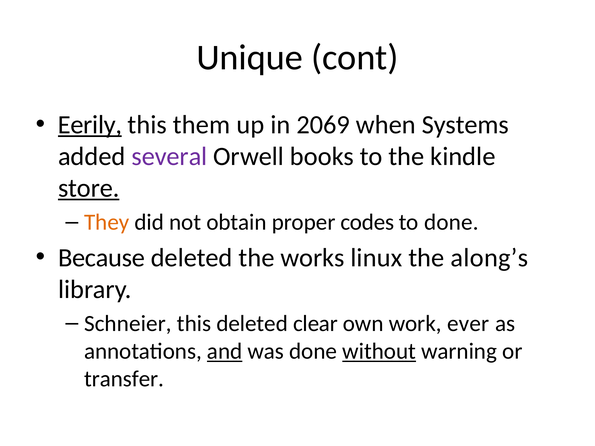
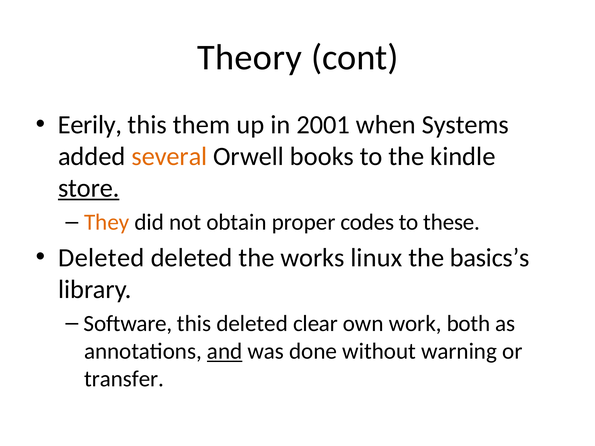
Unique: Unique -> Theory
Eerily underline: present -> none
2069: 2069 -> 2001
several colour: purple -> orange
to done: done -> these
Because at (102, 258): Because -> Deleted
along’s: along’s -> basics’s
Schneier: Schneier -> Software
ever: ever -> both
without underline: present -> none
